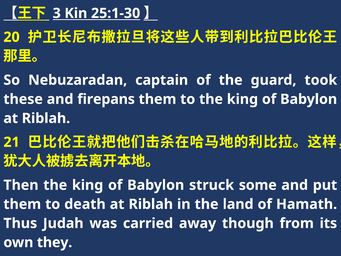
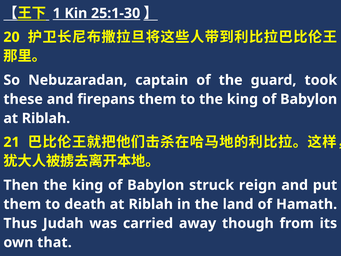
3: 3 -> 1
some: some -> reign
they: they -> that
